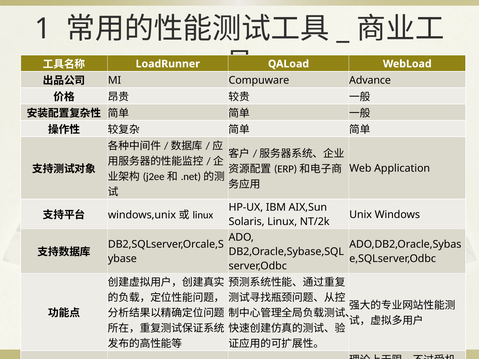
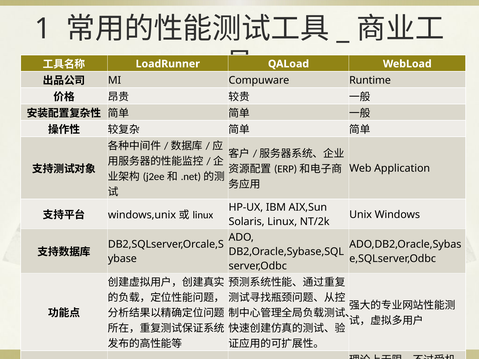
Advance: Advance -> Runtime
